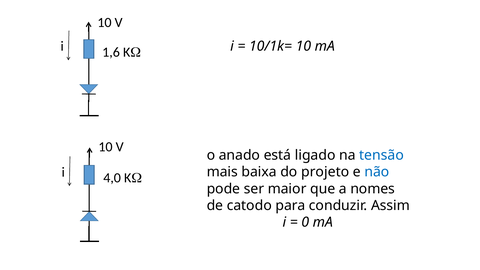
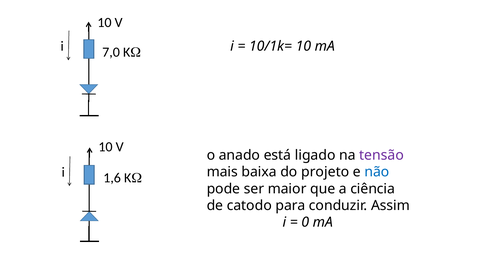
1,6: 1,6 -> 7,0
tensão colour: blue -> purple
4,0: 4,0 -> 1,6
nomes: nomes -> ciência
